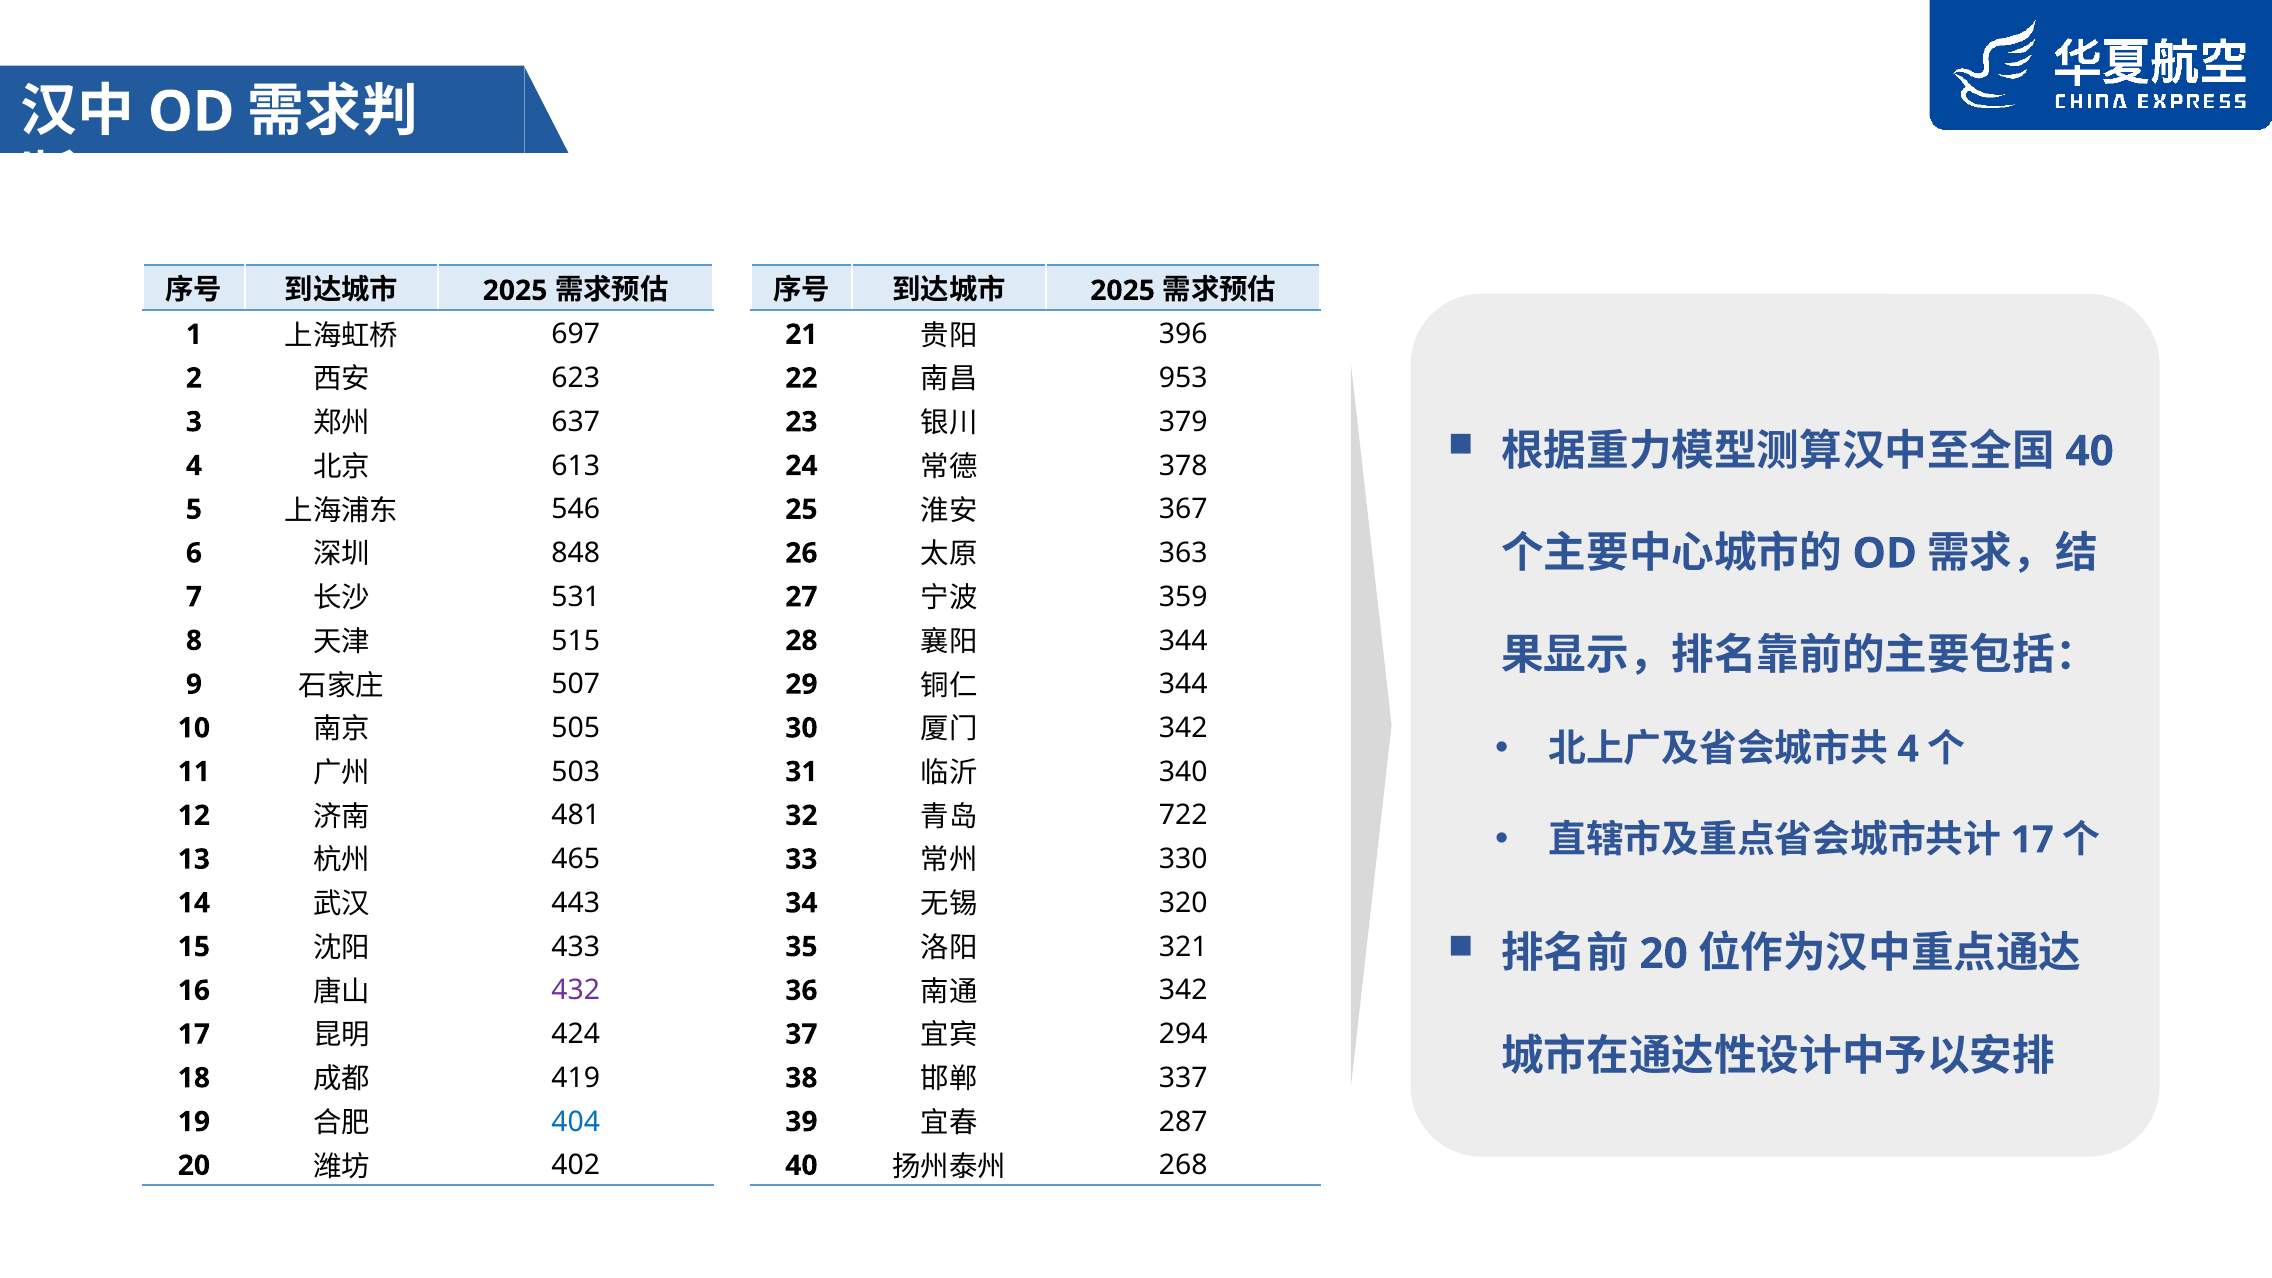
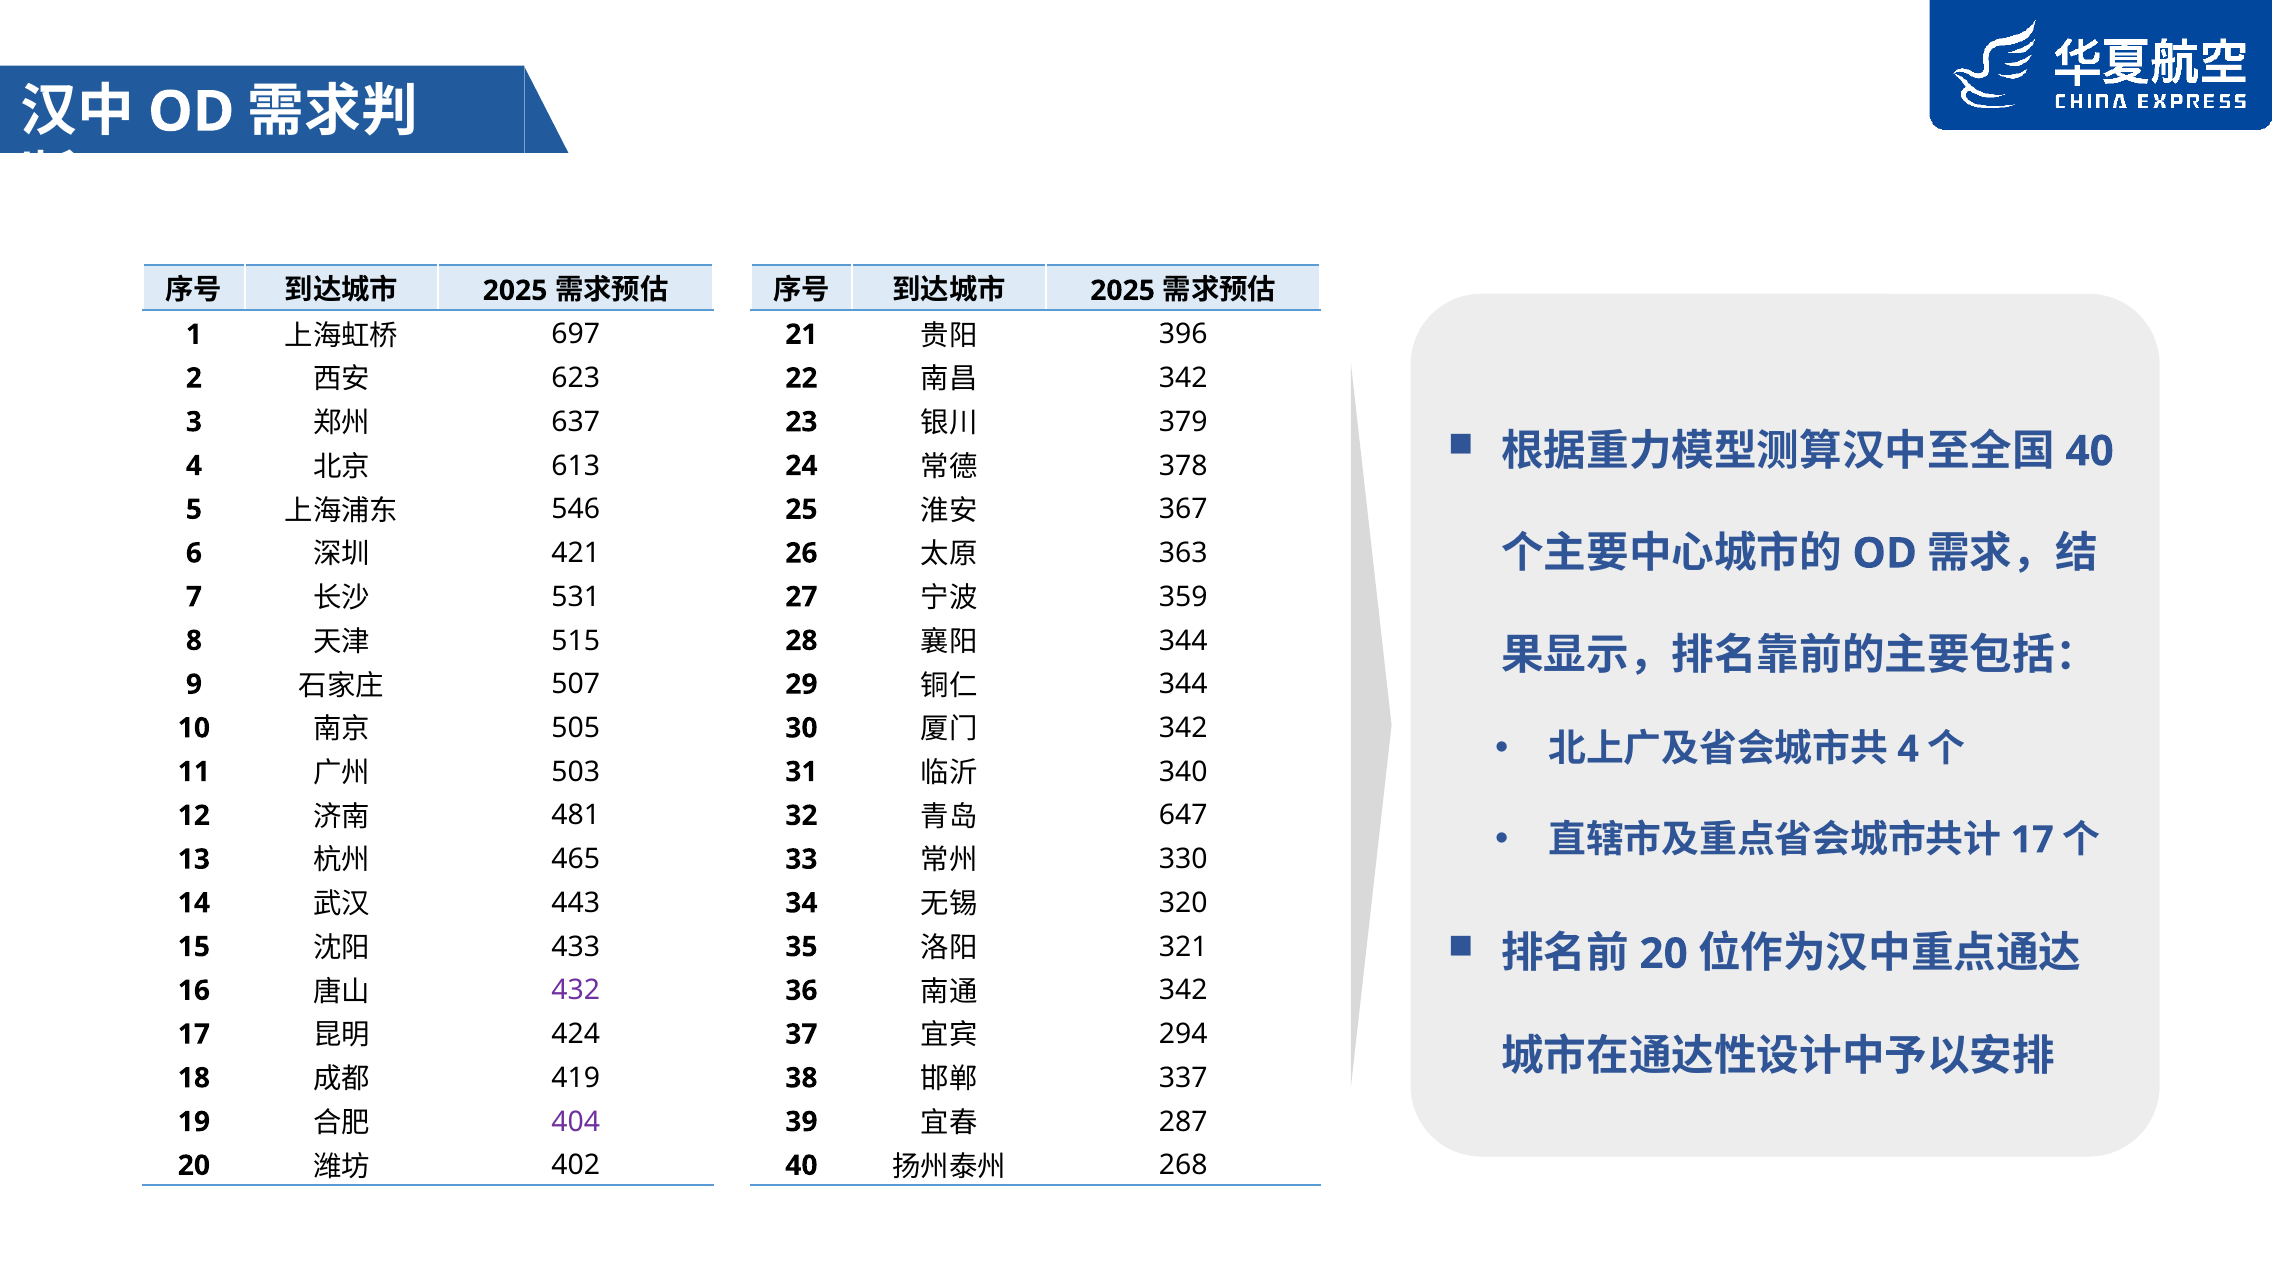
953 at (1183, 378): 953 -> 342
848: 848 -> 421
722: 722 -> 647
404 colour: blue -> purple
